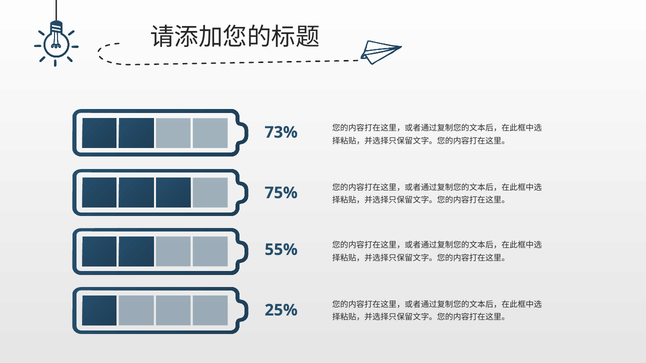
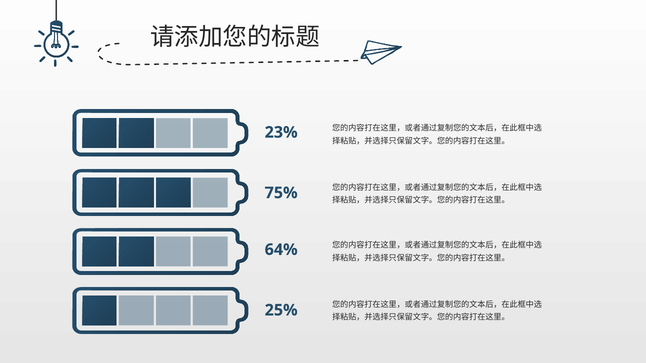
73%: 73% -> 23%
55%: 55% -> 64%
